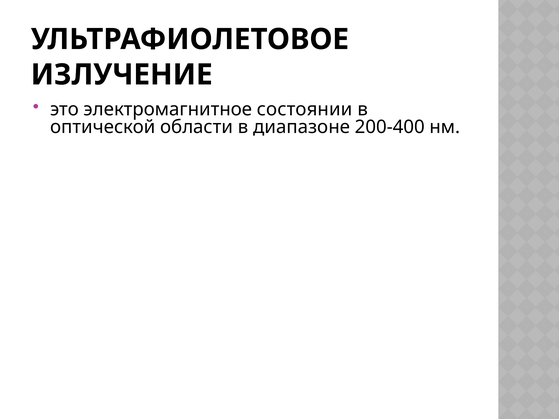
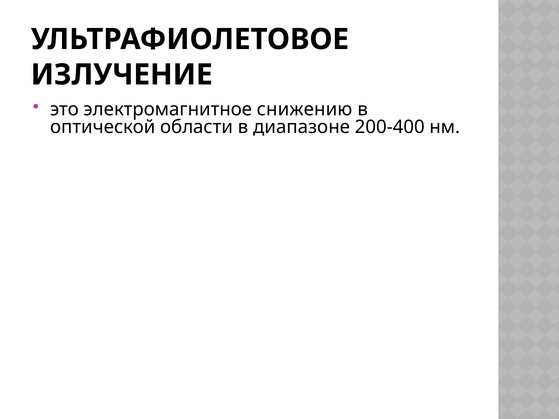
состоянии: состоянии -> снижению
